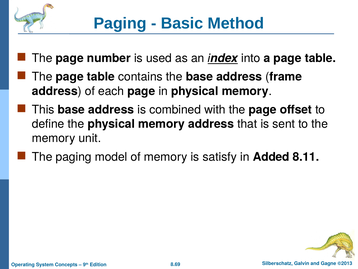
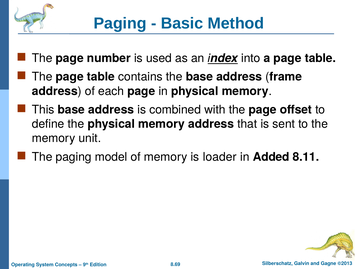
satisfy: satisfy -> loader
